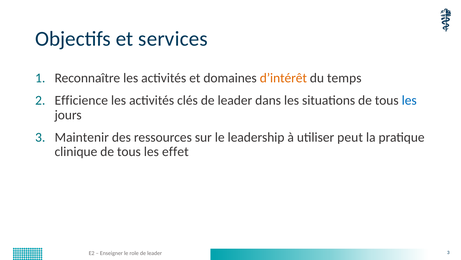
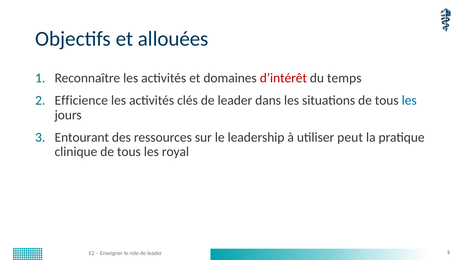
services: services -> allouées
d’intérêt colour: orange -> red
Maintenir: Maintenir -> Entourant
effet: effet -> royal
